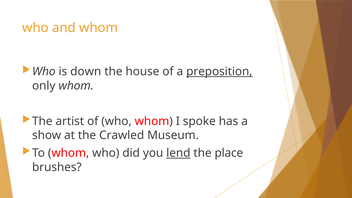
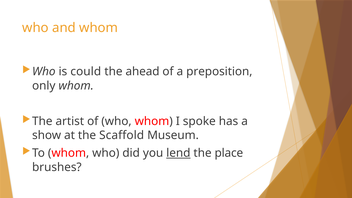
down: down -> could
house: house -> ahead
preposition underline: present -> none
Crawled: Crawled -> Scaffold
